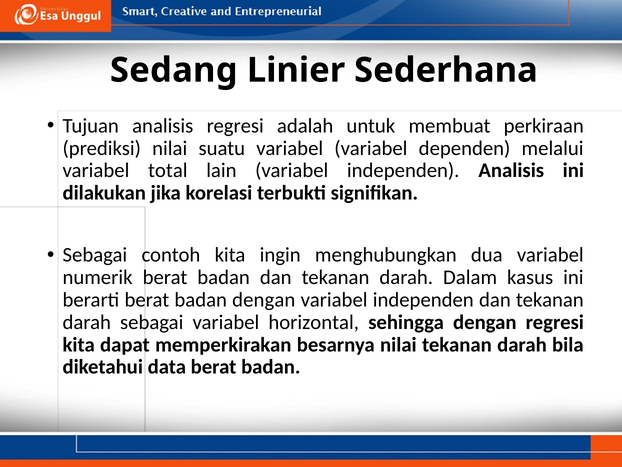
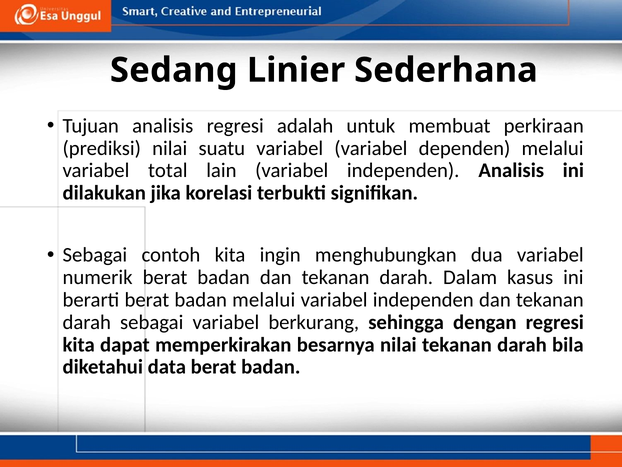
badan dengan: dengan -> melalui
horizontal: horizontal -> berkurang
